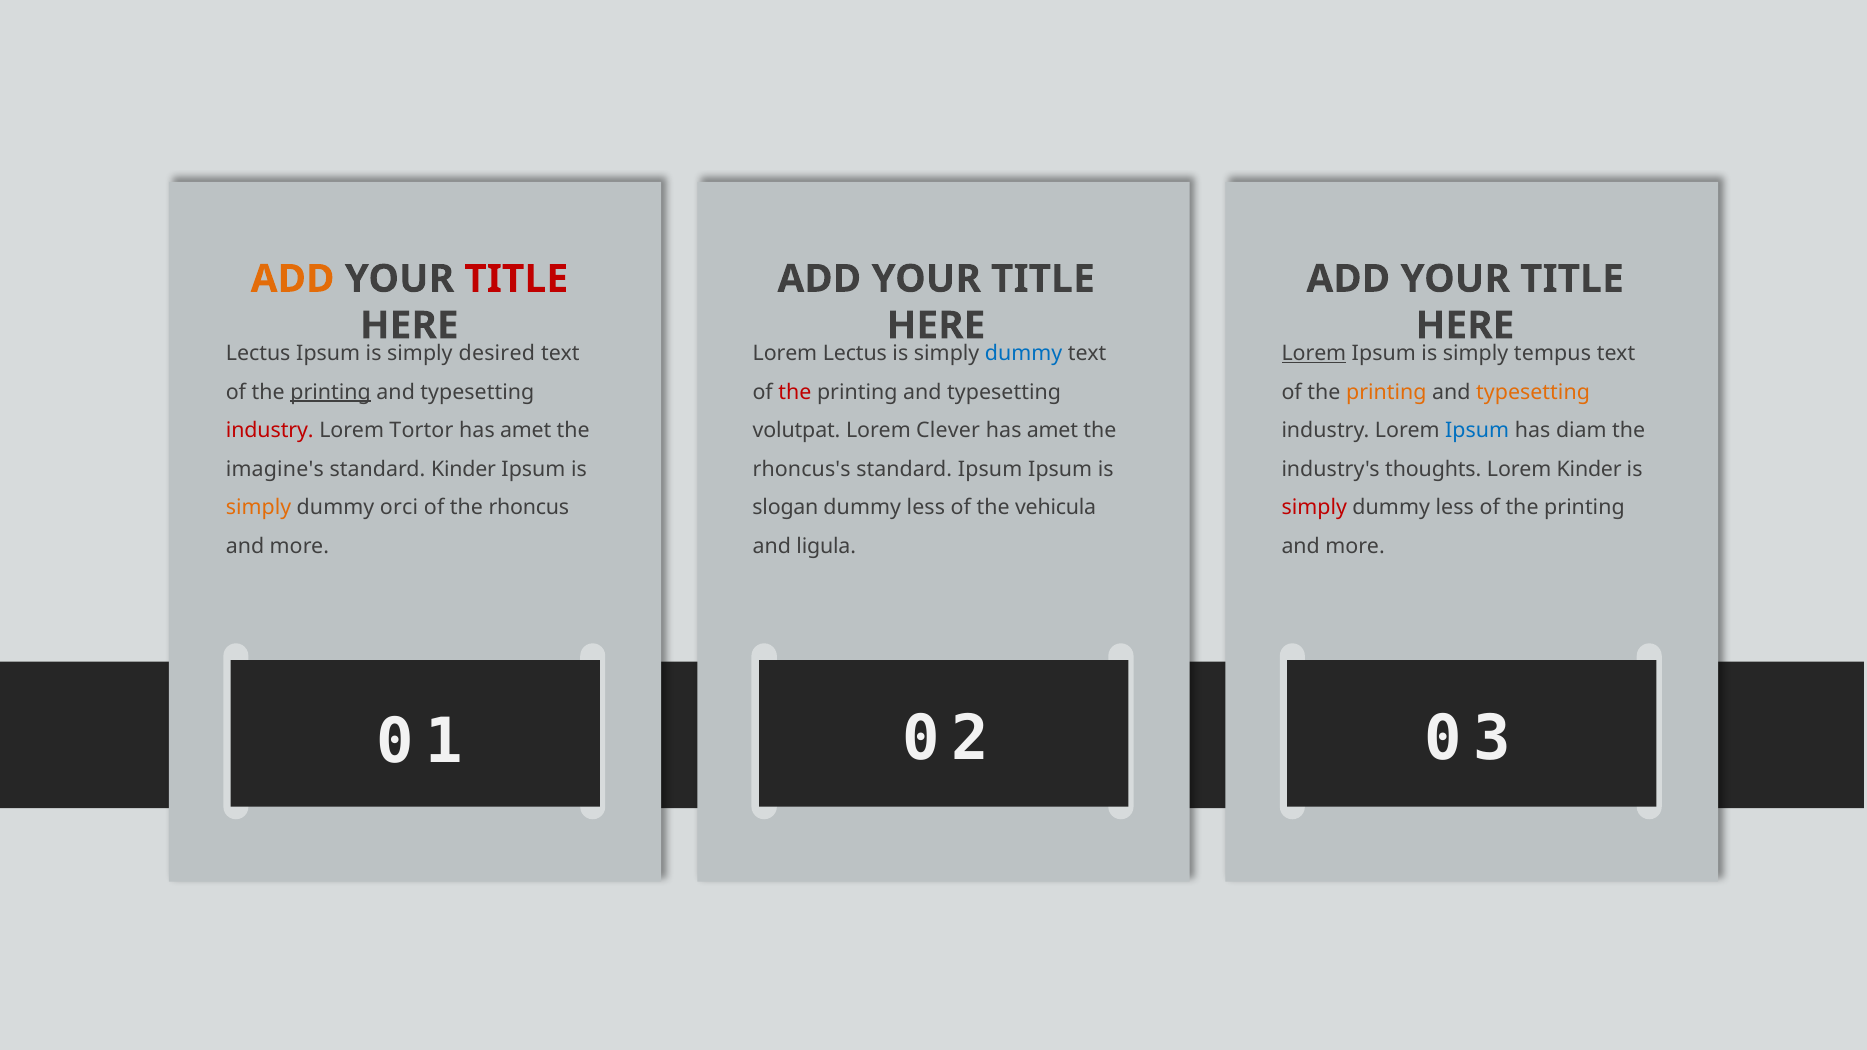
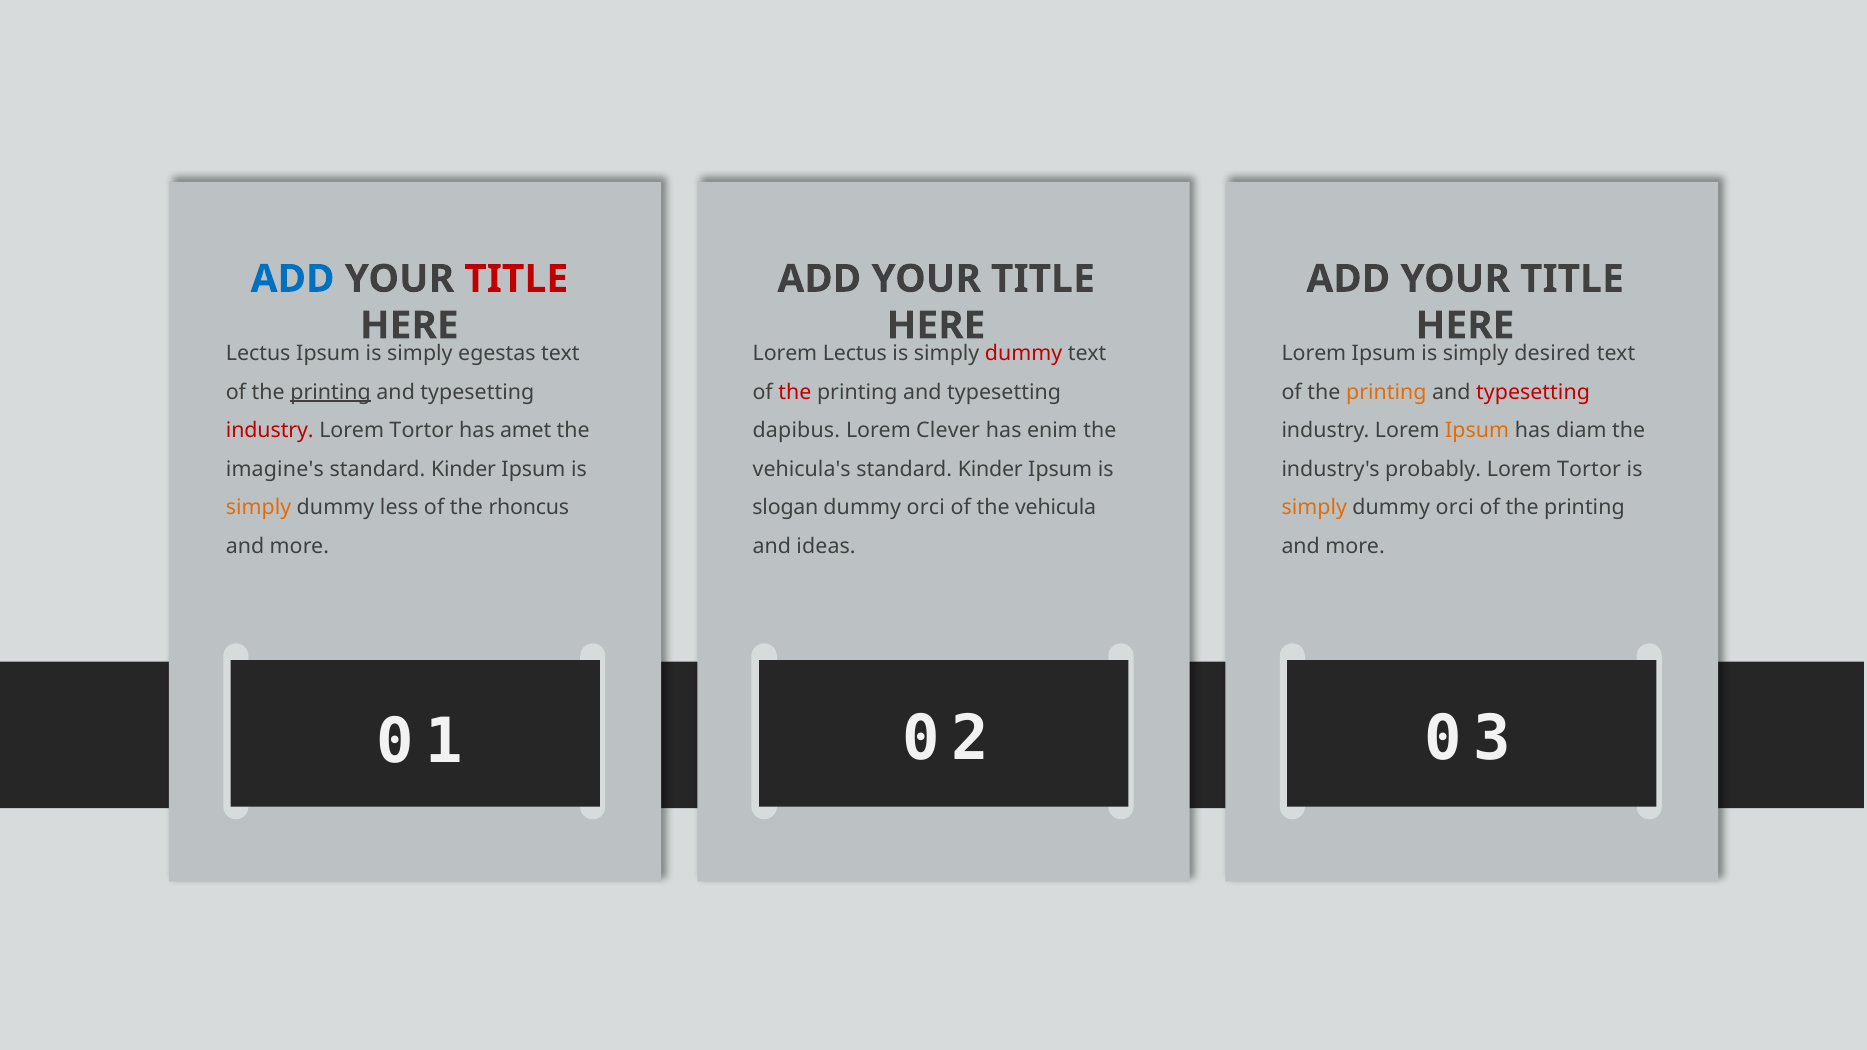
ADD at (293, 279) colour: orange -> blue
desired: desired -> egestas
dummy at (1024, 353) colour: blue -> red
Lorem at (1314, 353) underline: present -> none
tempus: tempus -> desired
typesetting at (1533, 392) colour: orange -> red
volutpat: volutpat -> dapibus
amet at (1052, 431): amet -> enim
Ipsum at (1477, 431) colour: blue -> orange
rhoncus's: rhoncus's -> vehicula's
Ipsum at (990, 469): Ipsum -> Kinder
thoughts: thoughts -> probably
Kinder at (1589, 469): Kinder -> Tortor
orci: orci -> less
less at (926, 508): less -> orci
simply at (1314, 508) colour: red -> orange
less at (1455, 508): less -> orci
ligula: ligula -> ideas
